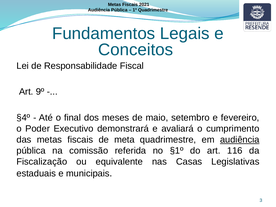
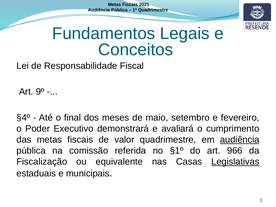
meta: meta -> valor
116: 116 -> 966
Legislativas underline: none -> present
